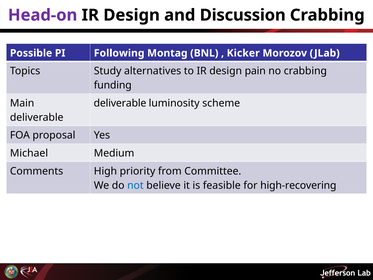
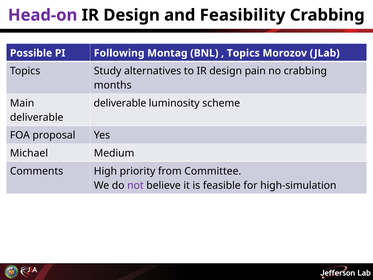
Discussion: Discussion -> Feasibility
Kicker at (243, 53): Kicker -> Topics
funding: funding -> months
not colour: blue -> purple
high-recovering: high-recovering -> high-simulation
